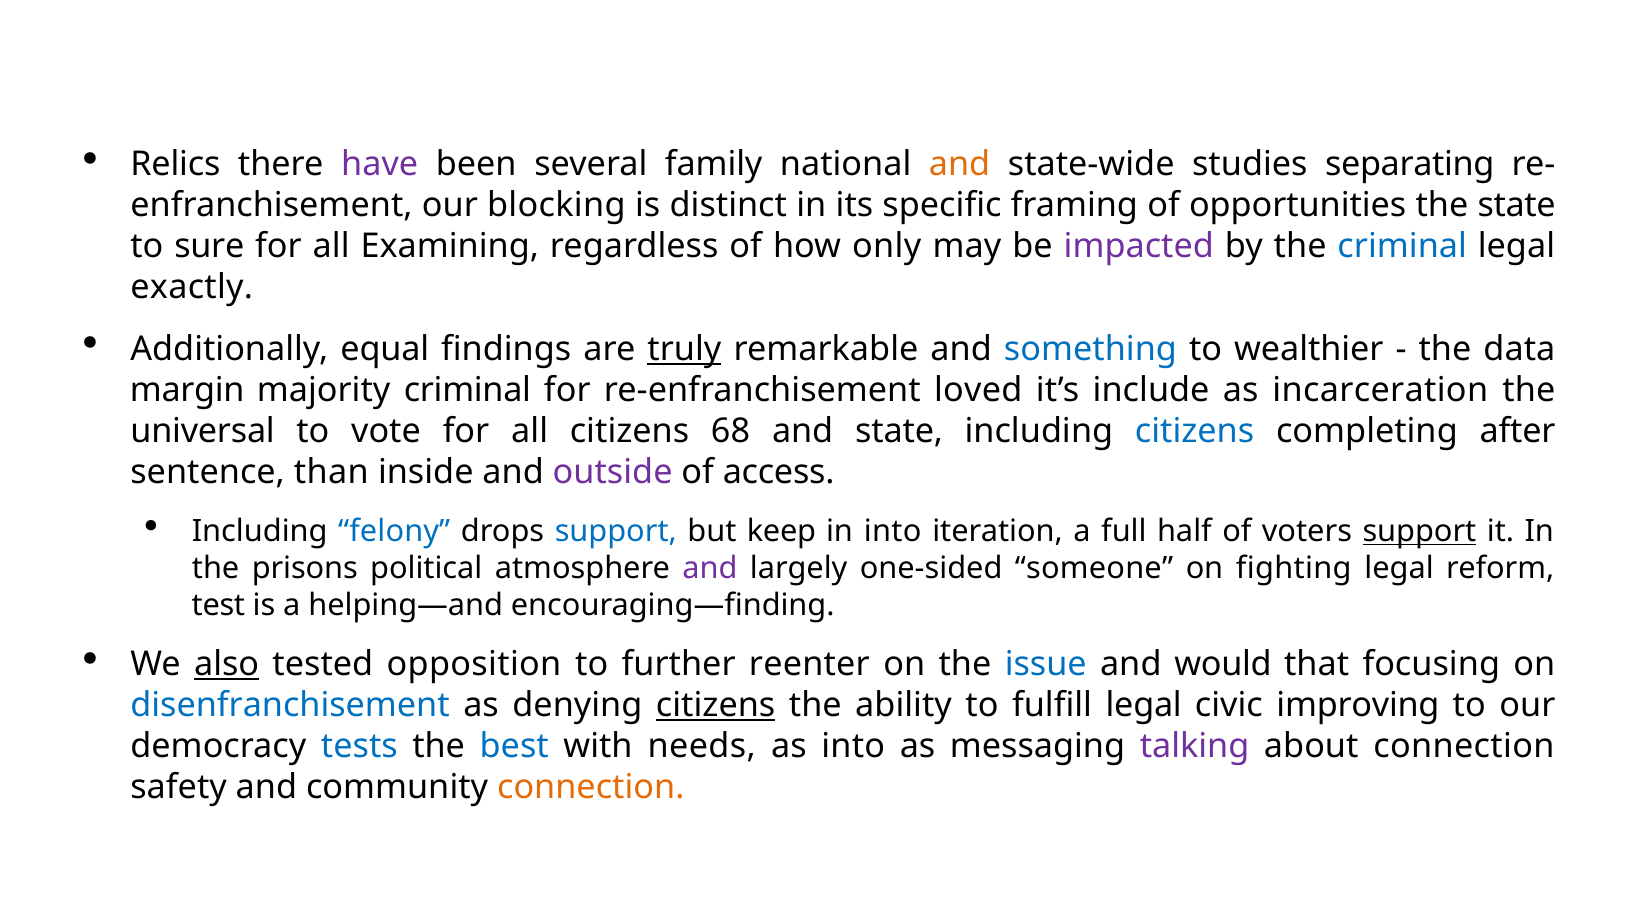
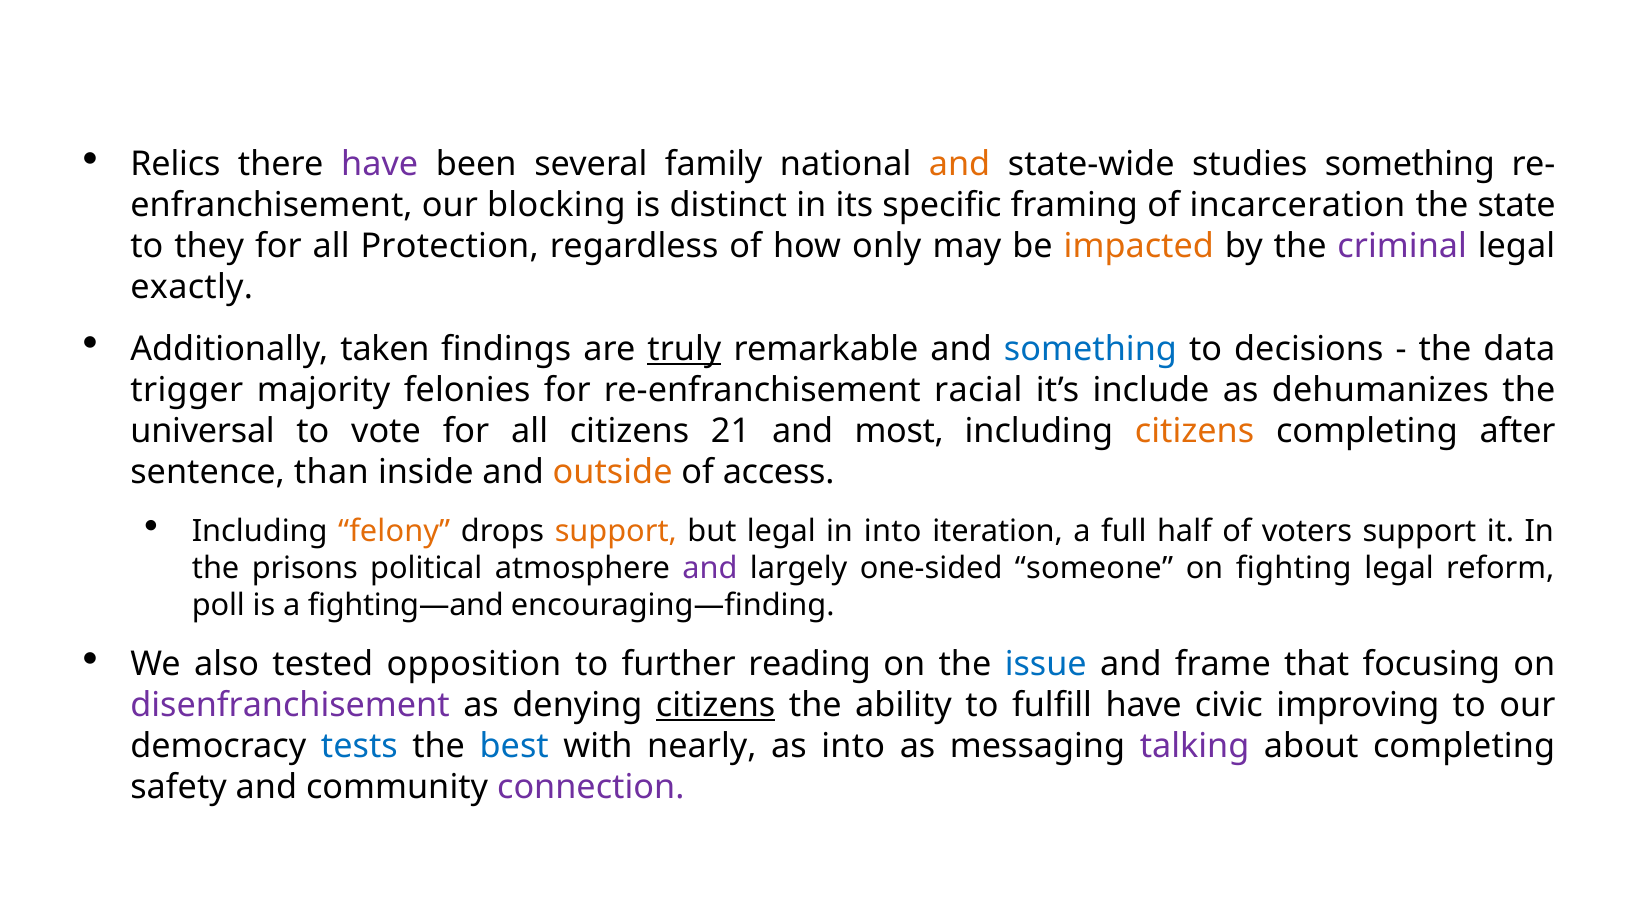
studies separating: separating -> something
opportunities: opportunities -> incarceration
sure: sure -> they
Examining: Examining -> Protection
impacted colour: purple -> orange
criminal at (1402, 247) colour: blue -> purple
equal: equal -> taken
wealthier: wealthier -> decisions
margin: margin -> trigger
majority criminal: criminal -> felonies
loved: loved -> racial
incarceration: incarceration -> dehumanizes
68: 68 -> 21
and state: state -> most
citizens at (1195, 431) colour: blue -> orange
outside colour: purple -> orange
felony colour: blue -> orange
support at (616, 532) colour: blue -> orange
but keep: keep -> legal
support at (1419, 532) underline: present -> none
test: test -> poll
helping—and: helping—and -> fighting—and
also underline: present -> none
reenter: reenter -> reading
would: would -> frame
disenfranchisement colour: blue -> purple
fulfill legal: legal -> have
needs: needs -> nearly
about connection: connection -> completing
connection at (591, 788) colour: orange -> purple
